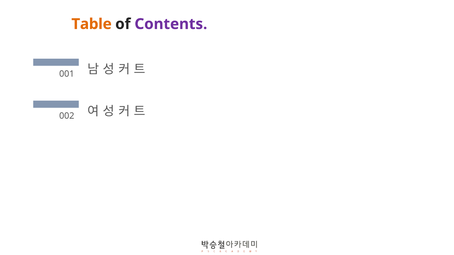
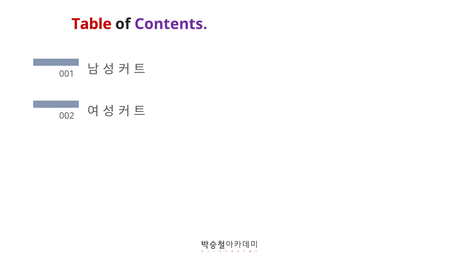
Table colour: orange -> red
